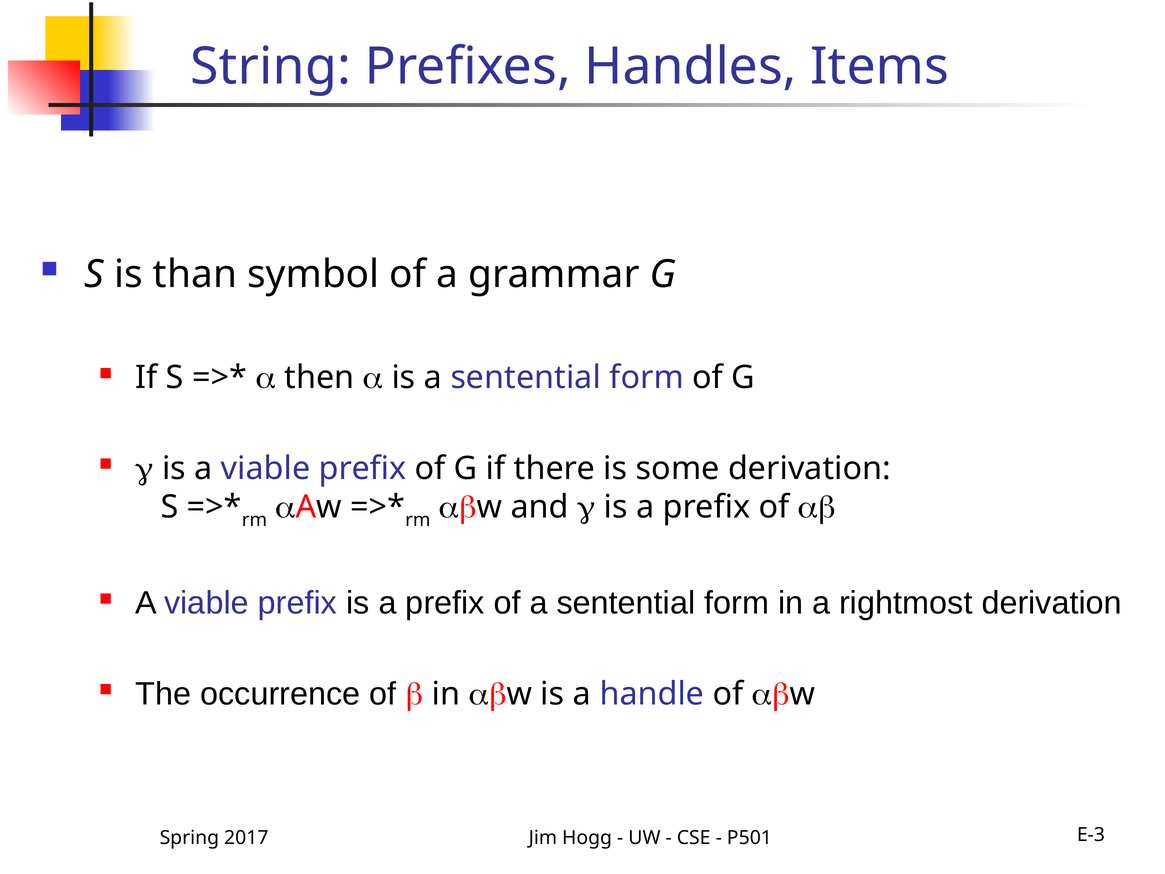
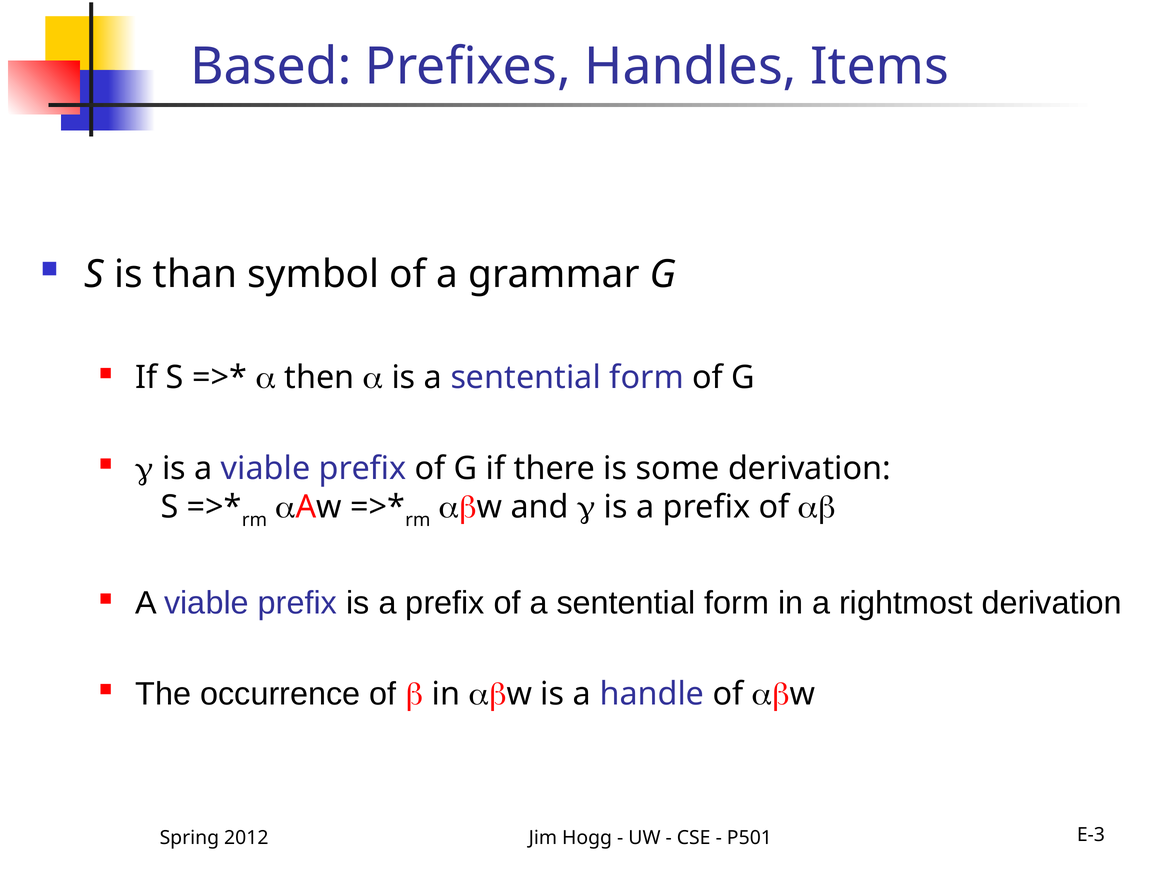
String: String -> Based
2017: 2017 -> 2012
